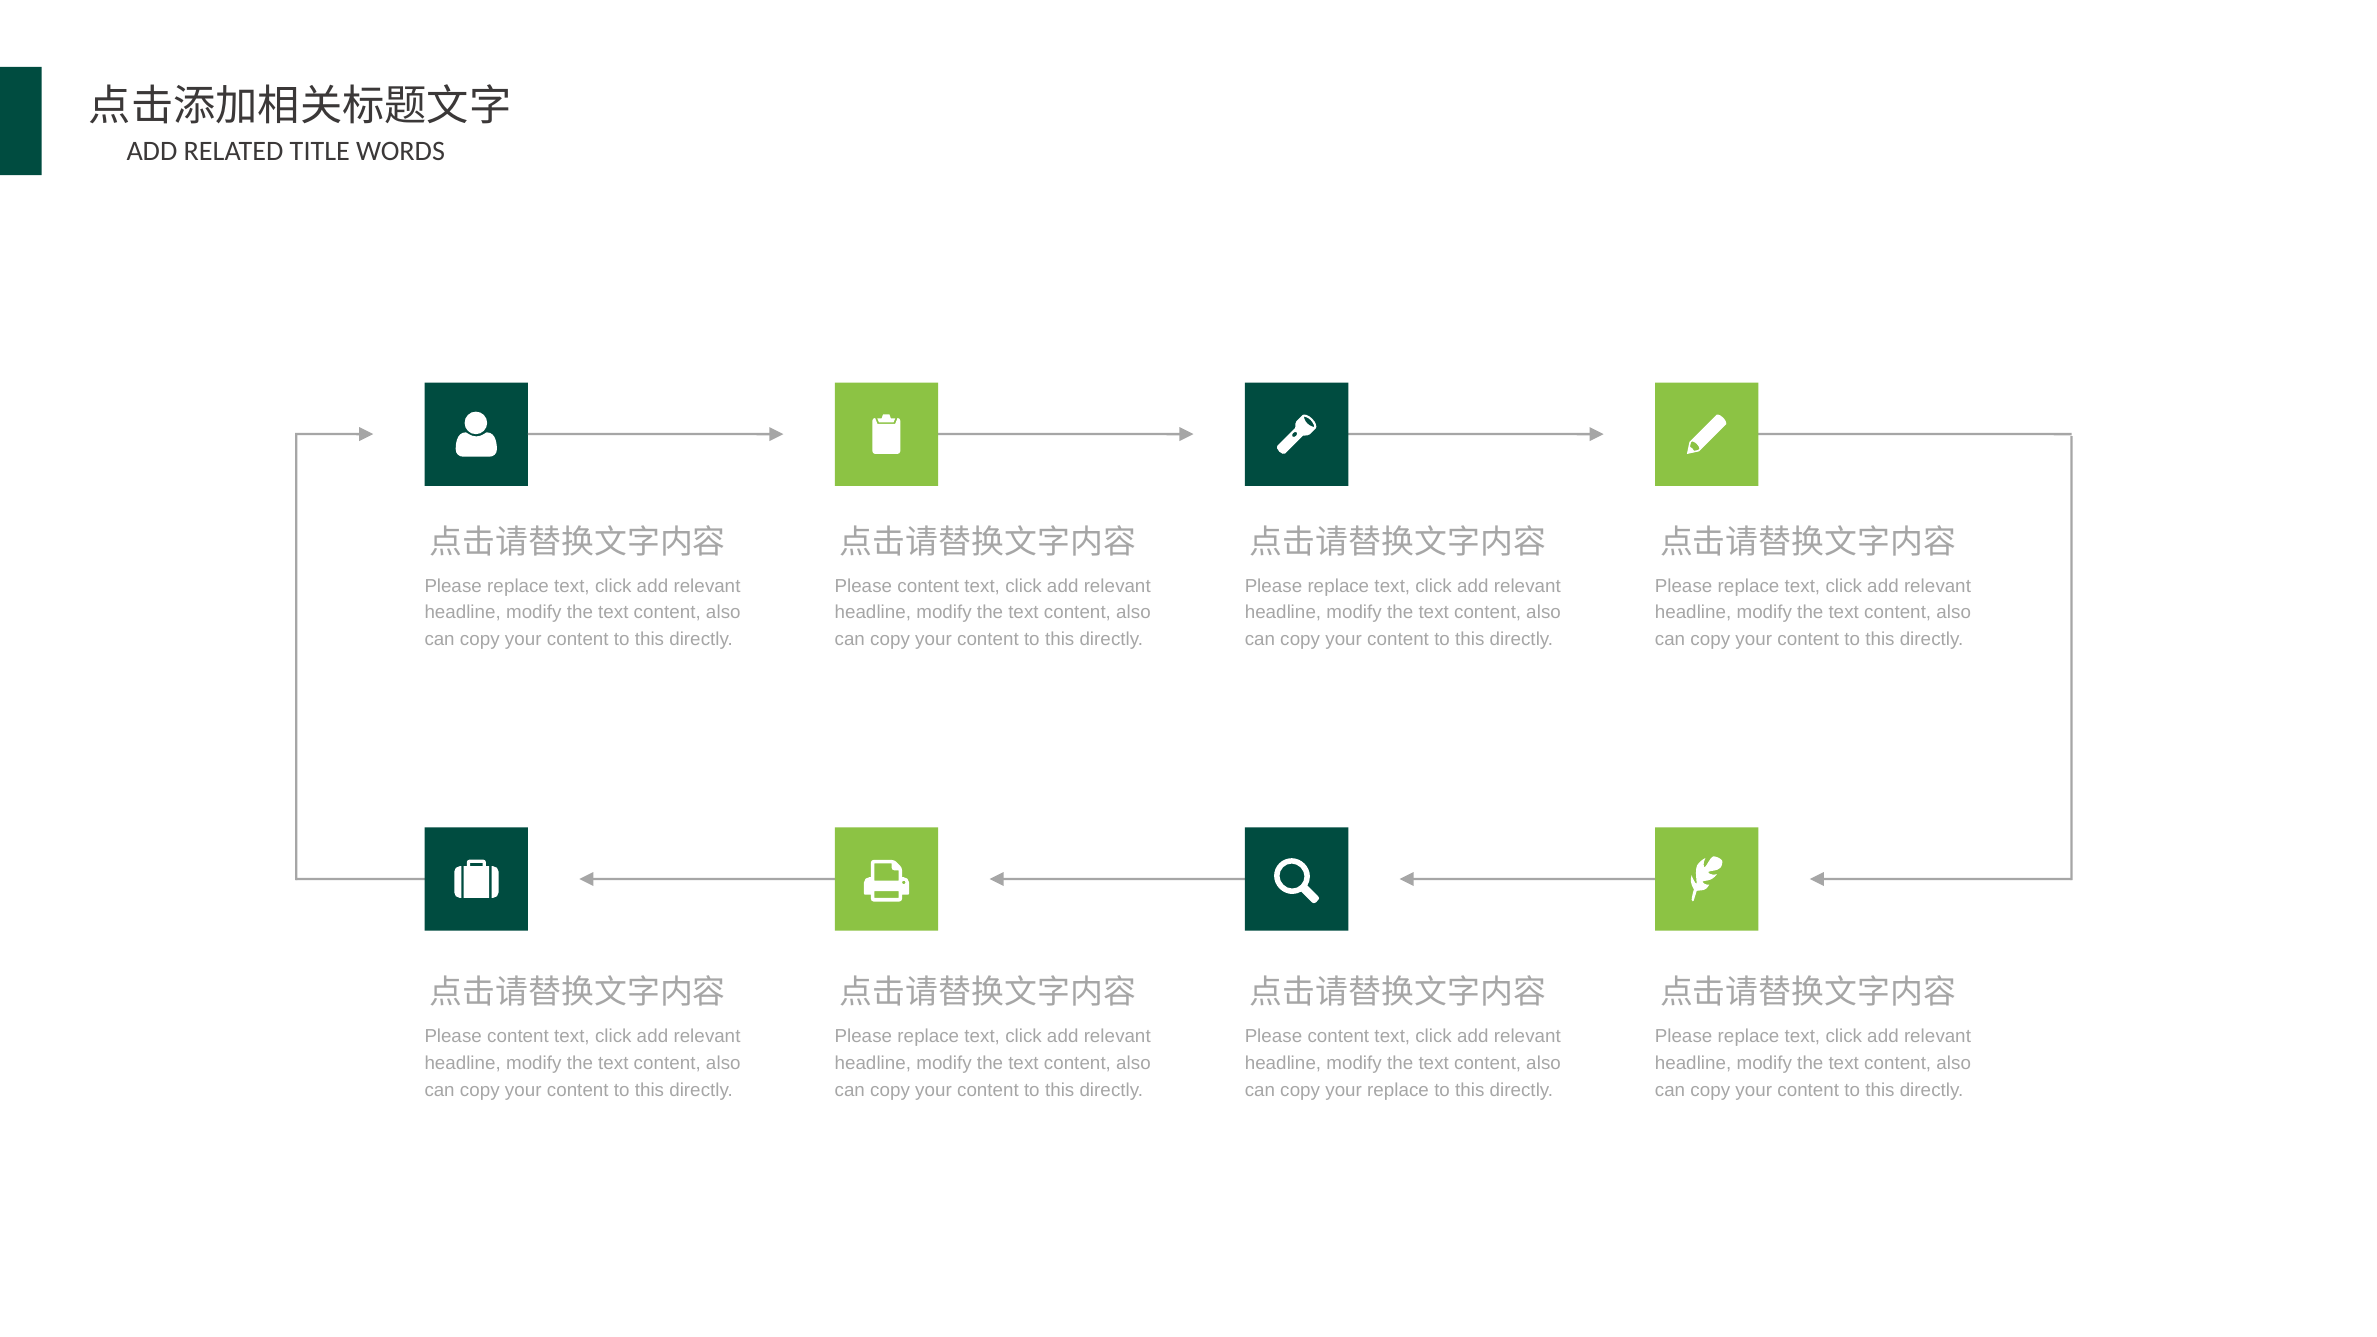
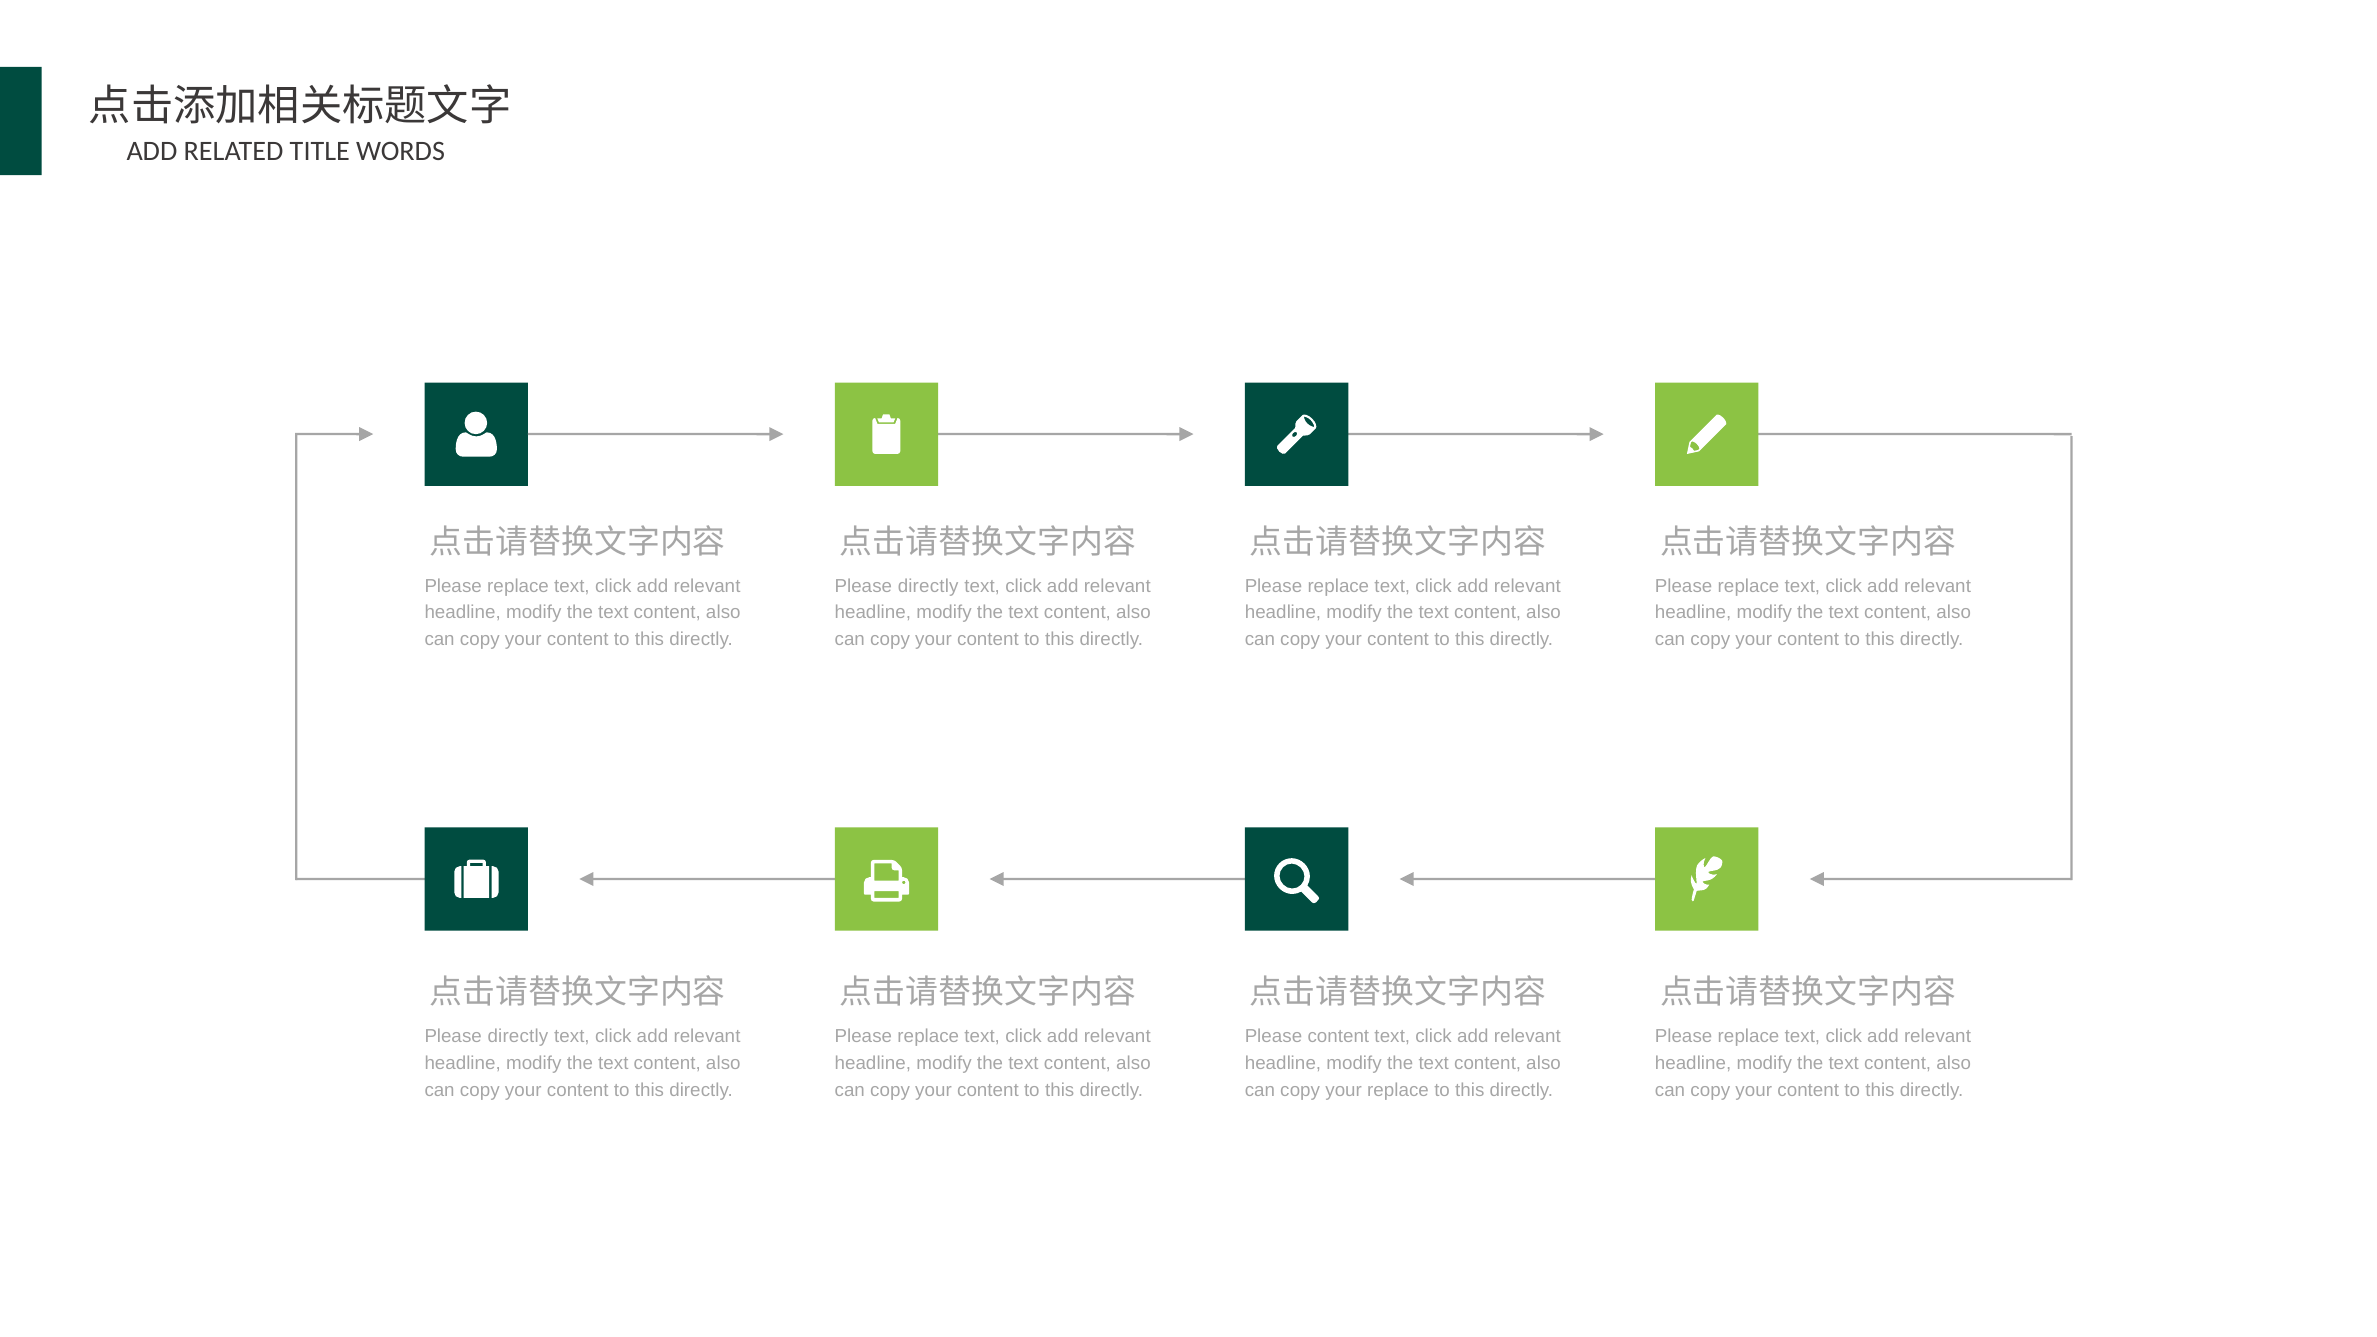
content at (928, 586): content -> directly
content at (518, 1036): content -> directly
